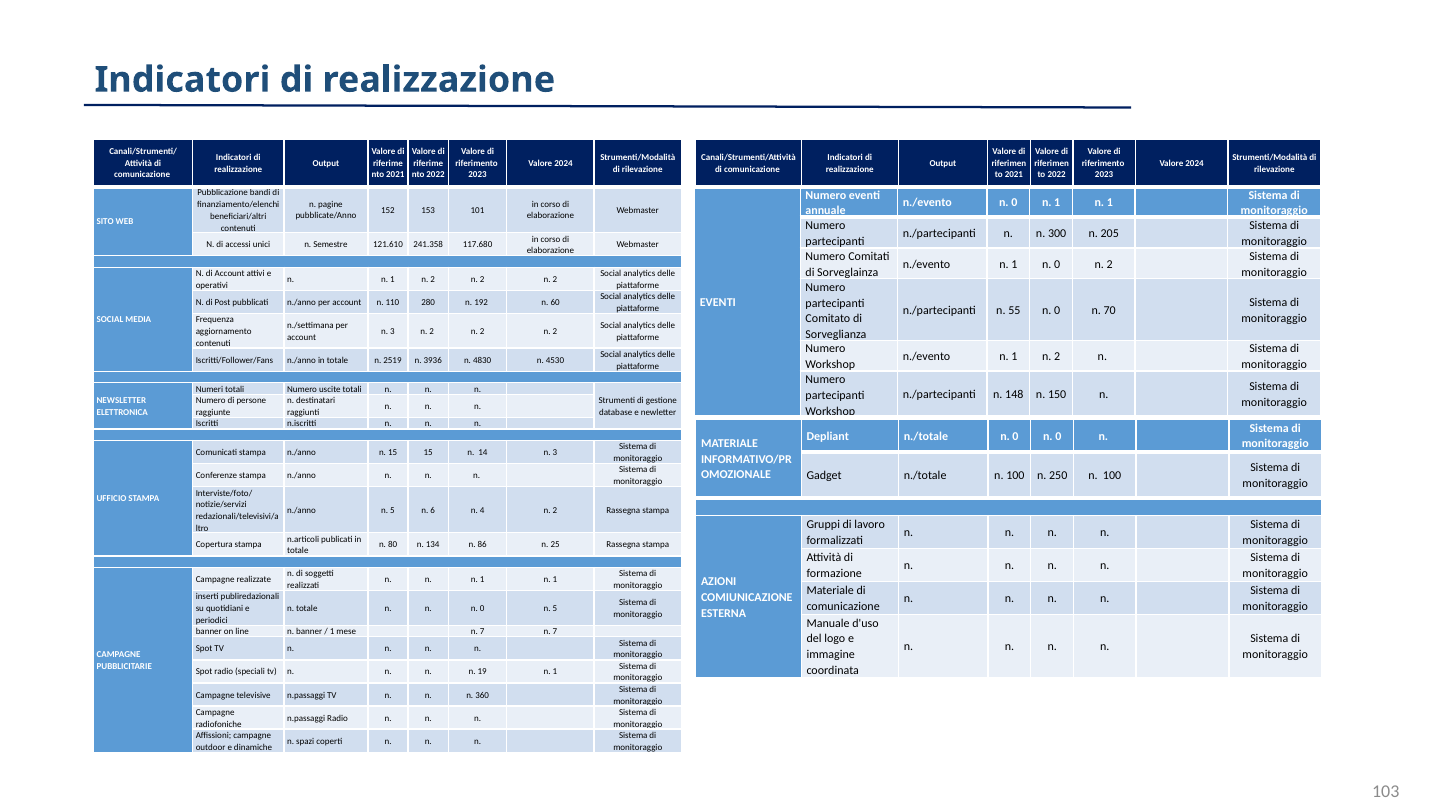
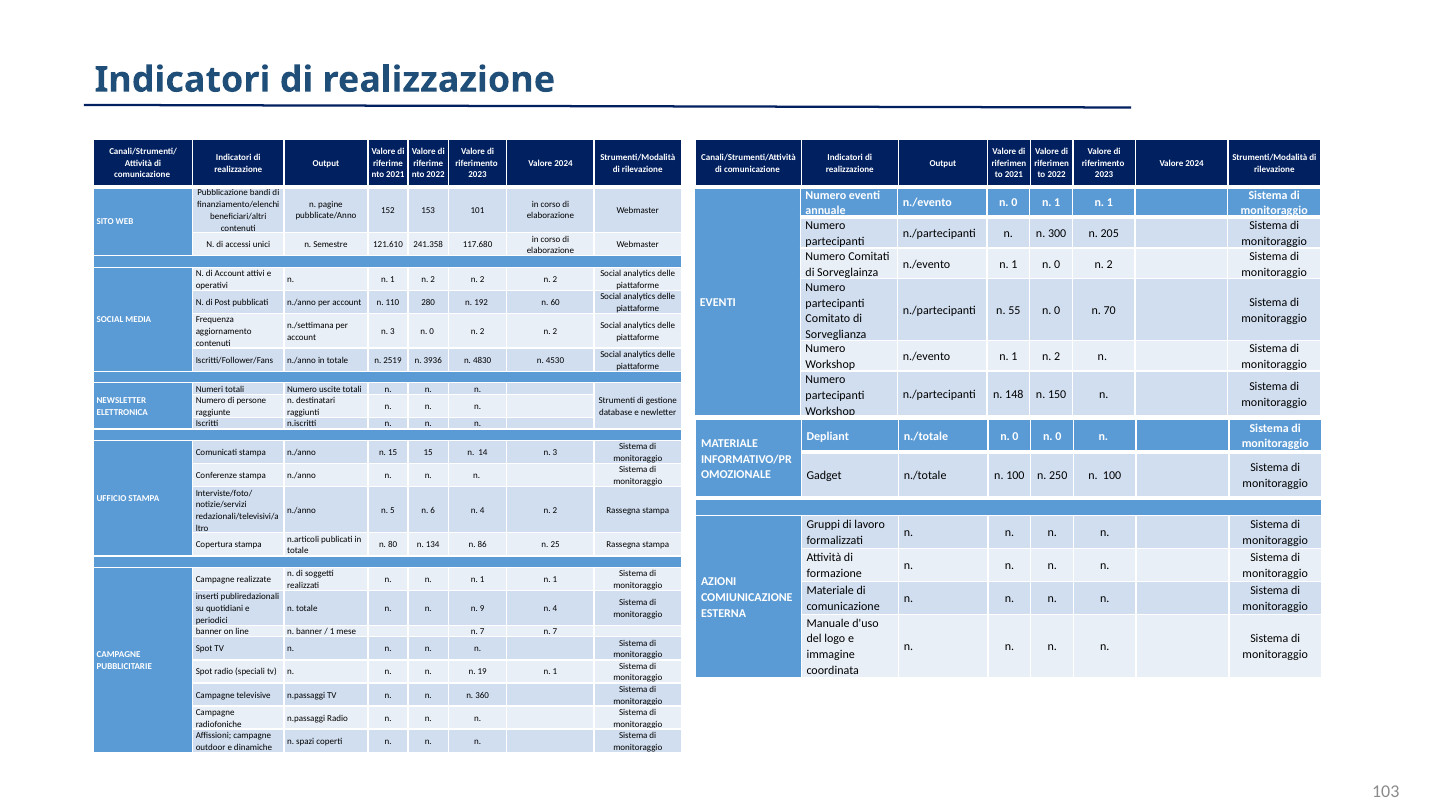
3 n 2: 2 -> 0
n n 0: 0 -> 9
5 at (555, 608): 5 -> 4
